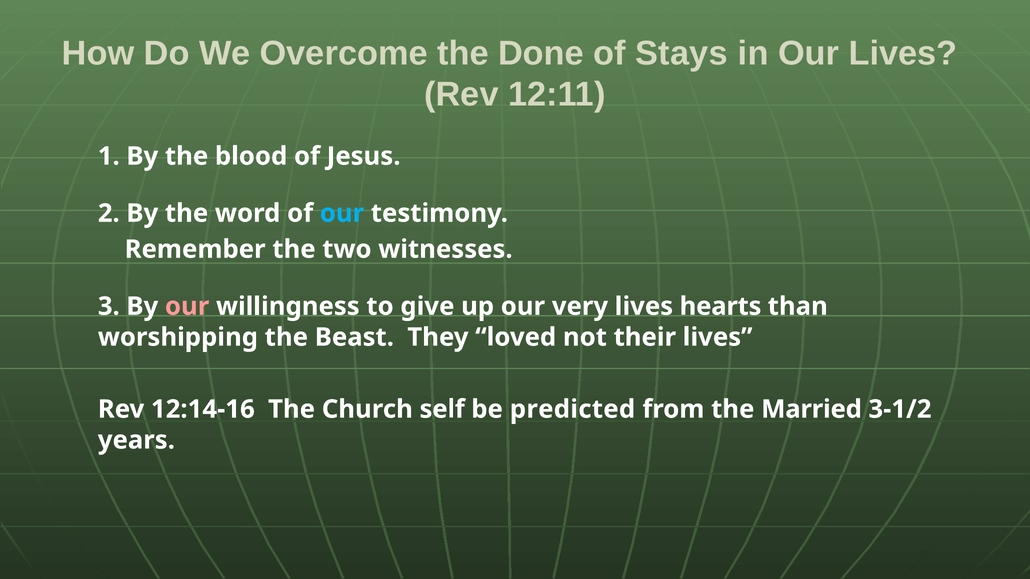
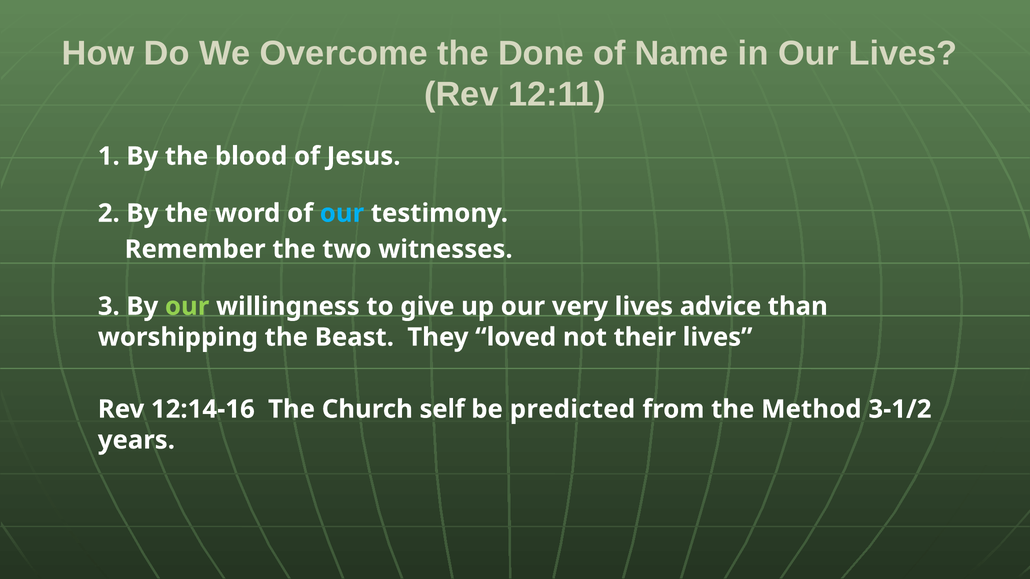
Stays: Stays -> Name
our at (187, 307) colour: pink -> light green
hearts: hearts -> advice
Married: Married -> Method
